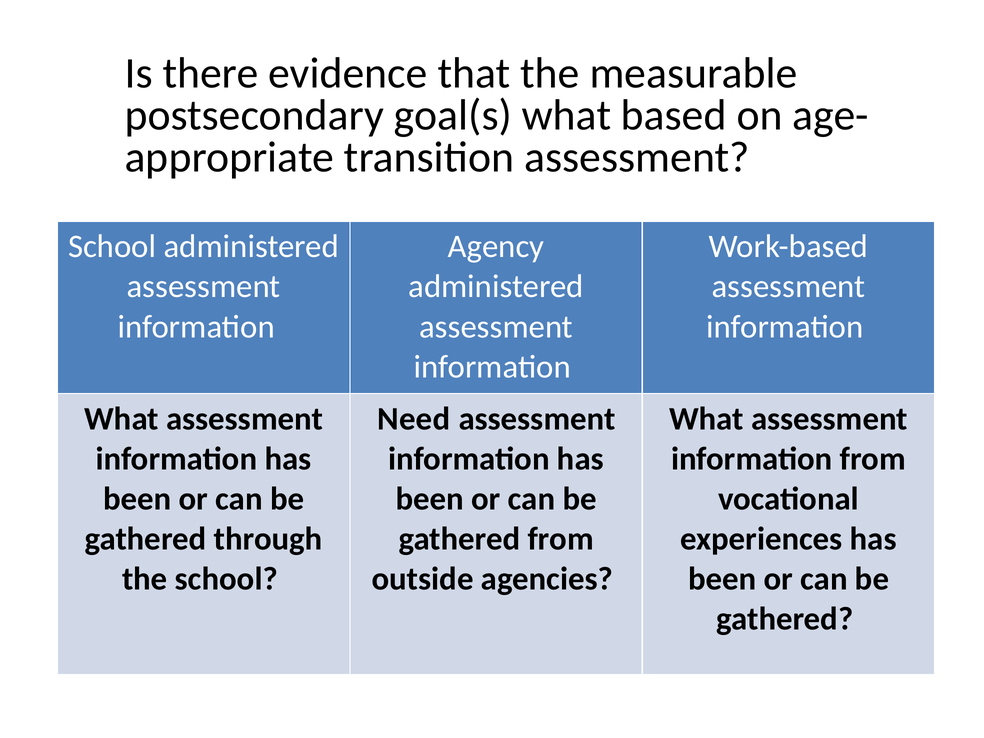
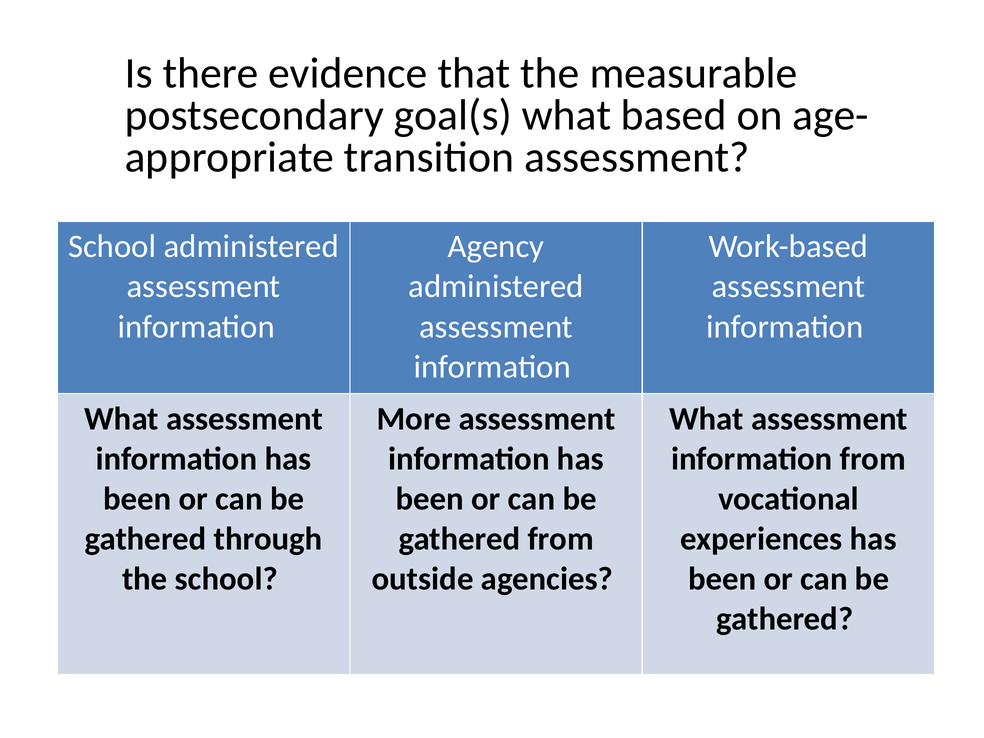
Need: Need -> More
